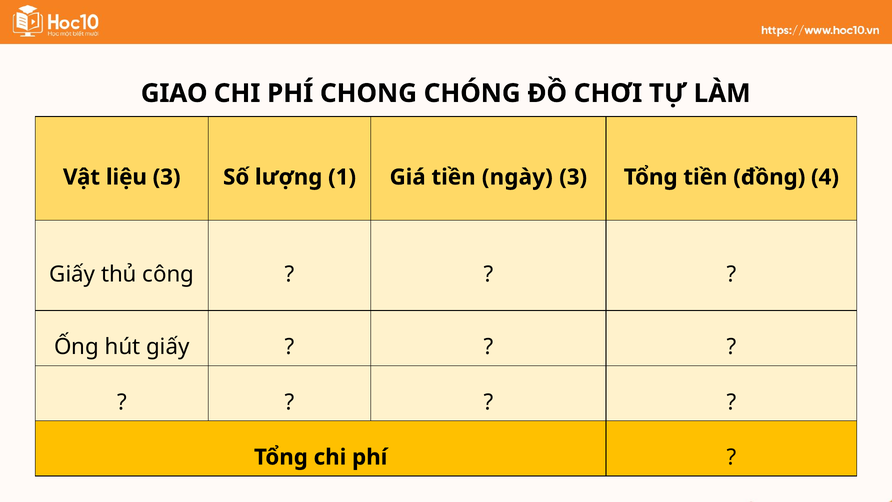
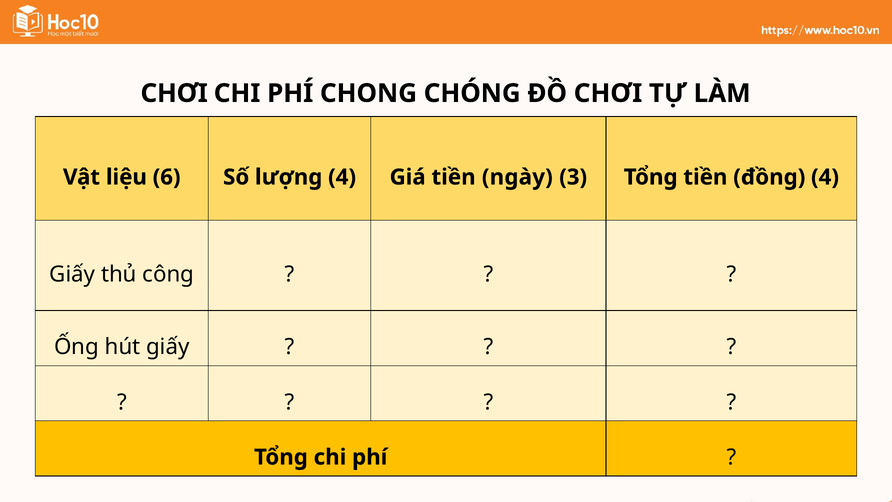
GIAO at (174, 93): GIAO -> CHƠI
liệu 3: 3 -> 6
lượng 1: 1 -> 4
